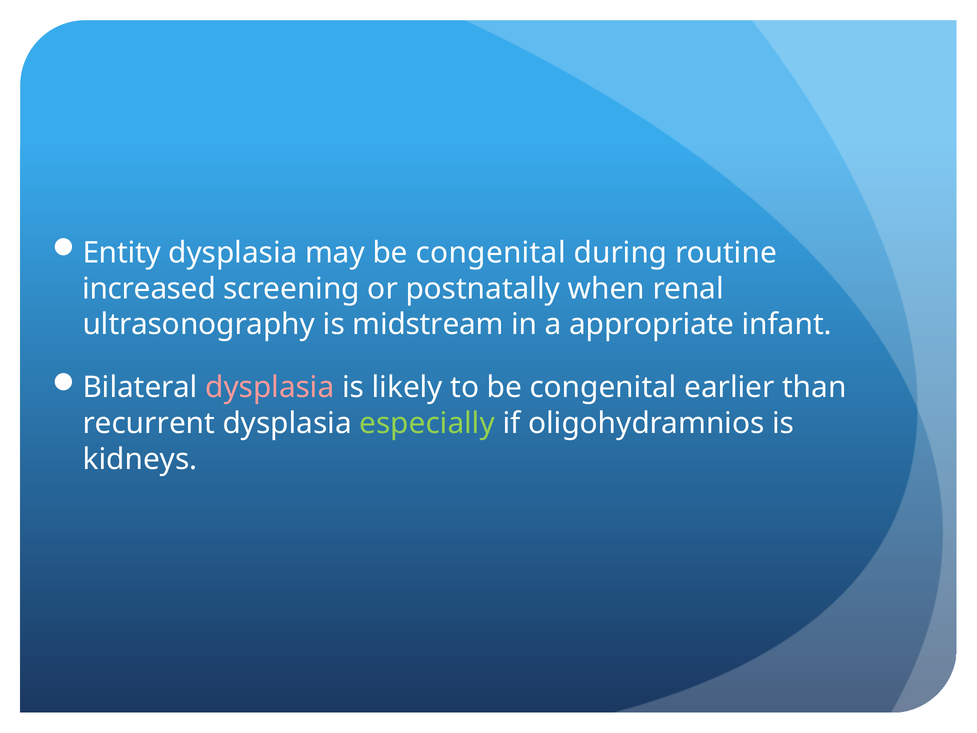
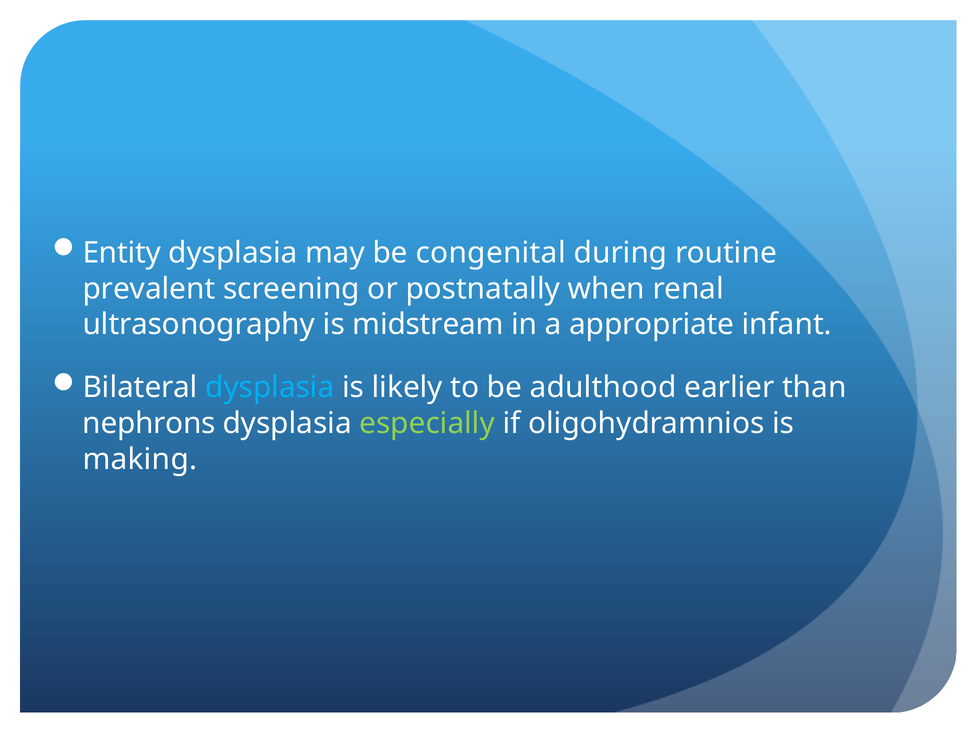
increased: increased -> prevalent
dysplasia at (270, 387) colour: pink -> light blue
to be congenital: congenital -> adulthood
recurrent: recurrent -> nephrons
kidneys: kidneys -> making
